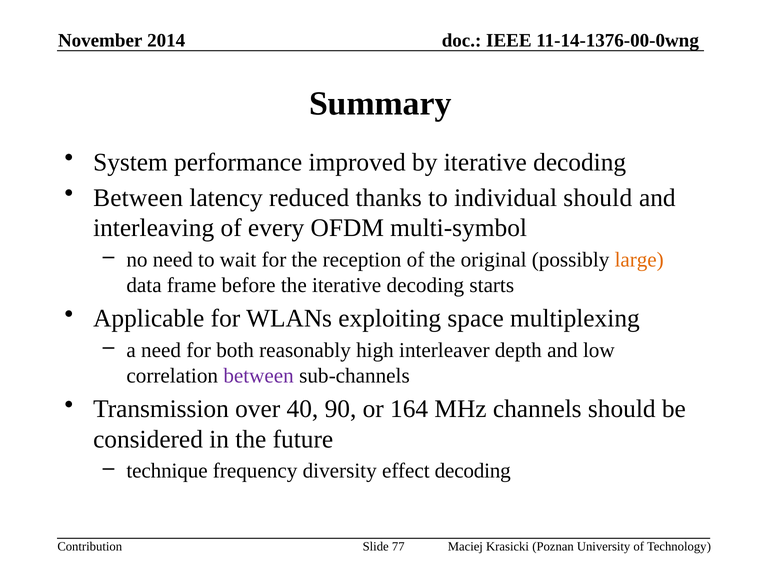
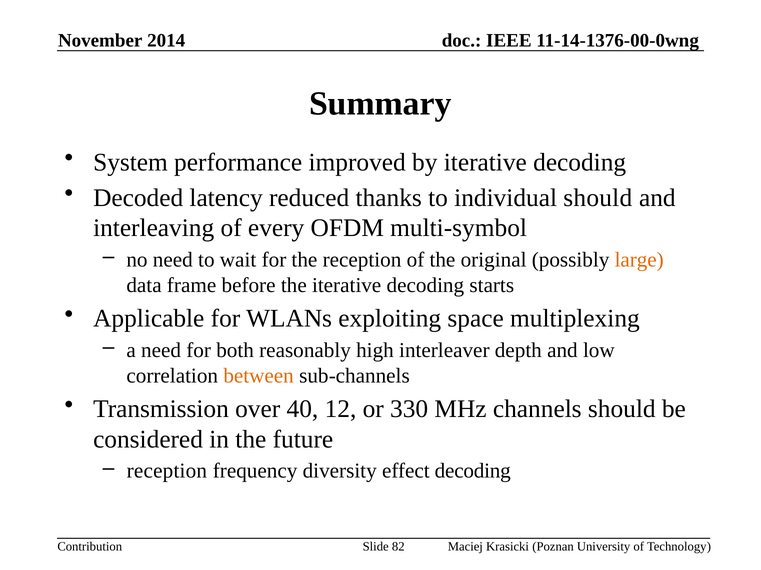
Between at (138, 198): Between -> Decoded
between at (259, 376) colour: purple -> orange
90: 90 -> 12
164: 164 -> 330
technique at (167, 472): technique -> reception
77: 77 -> 82
